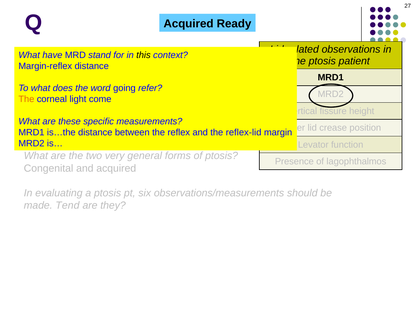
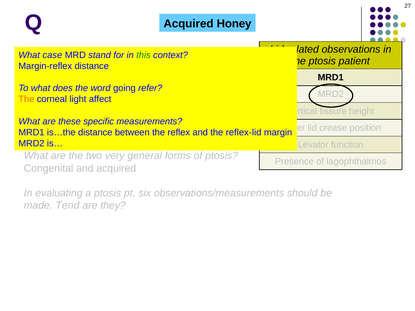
Ready: Ready -> Honey
have: have -> case
this colour: black -> green
come: come -> affect
